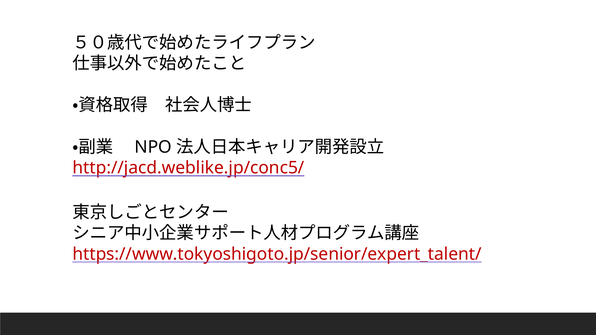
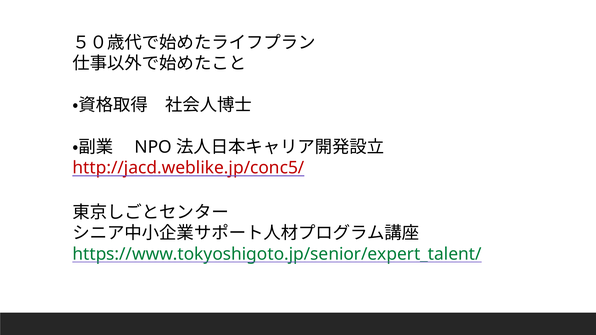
https://www.tokyoshigoto.jp/senior/expert_talent/ colour: red -> green
